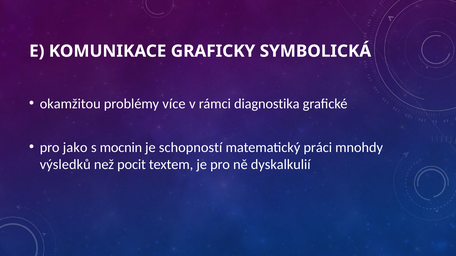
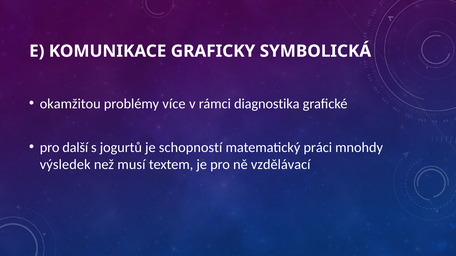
jako: jako -> další
mocnin: mocnin -> jogurtů
výsledků: výsledků -> výsledek
pocit: pocit -> musí
dyskalkulií: dyskalkulií -> vzdělávací
